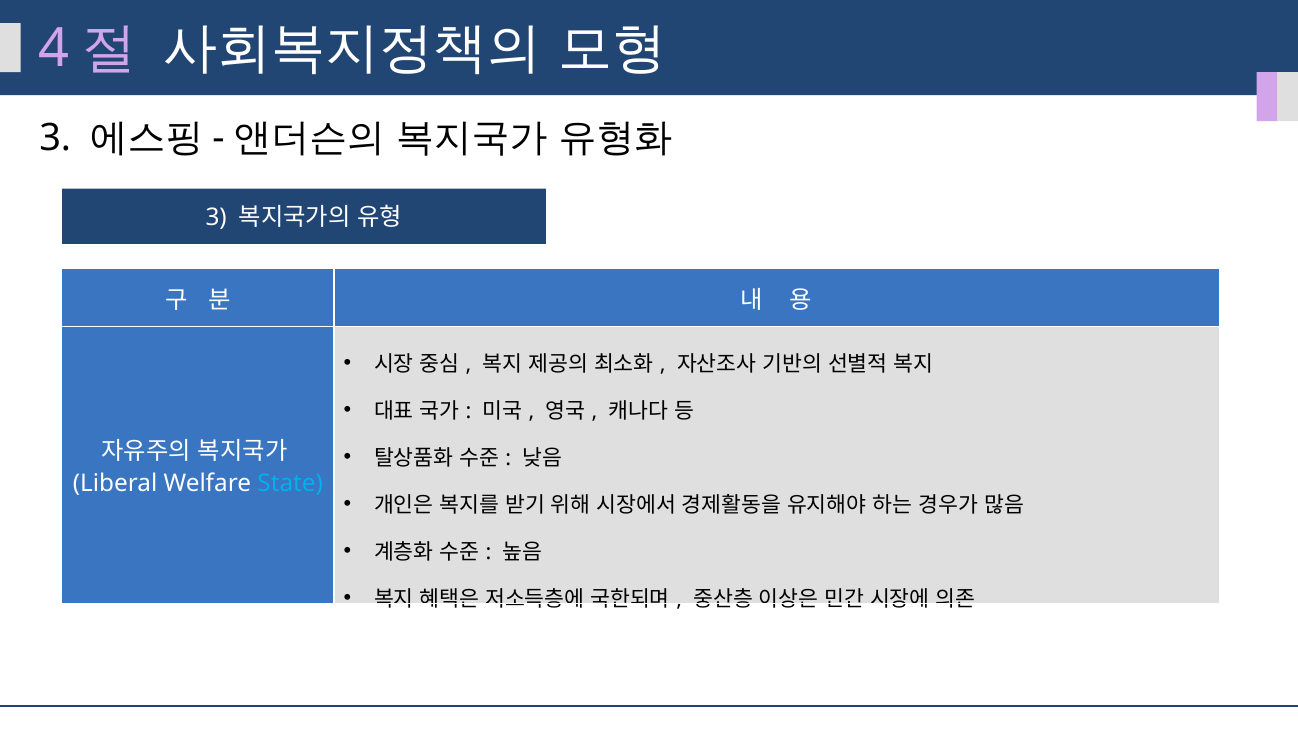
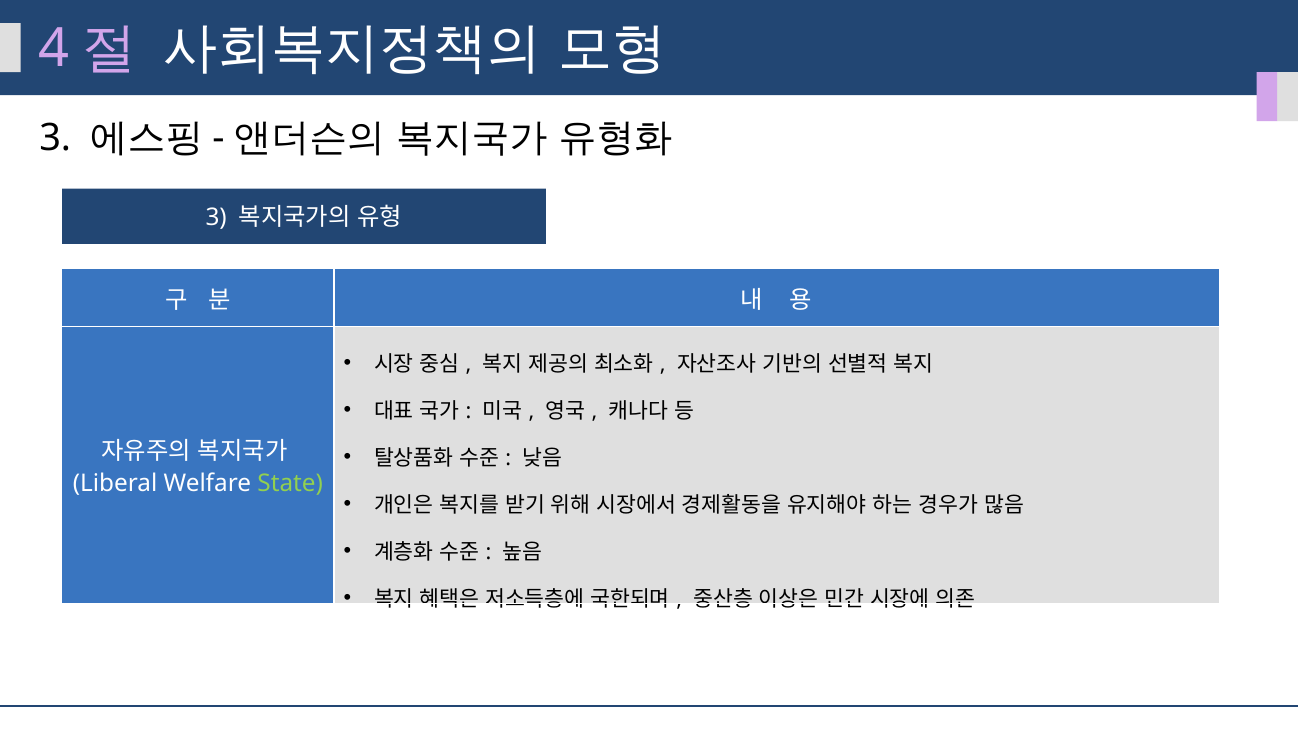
State colour: light blue -> light green
